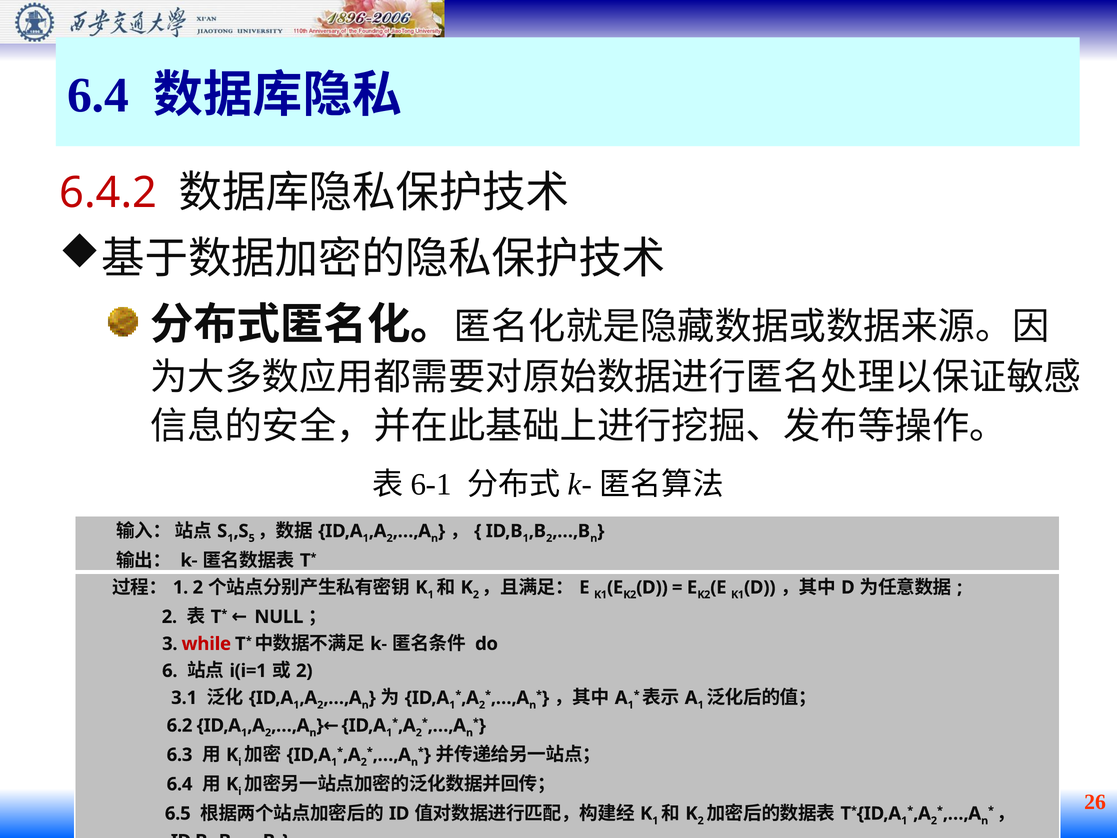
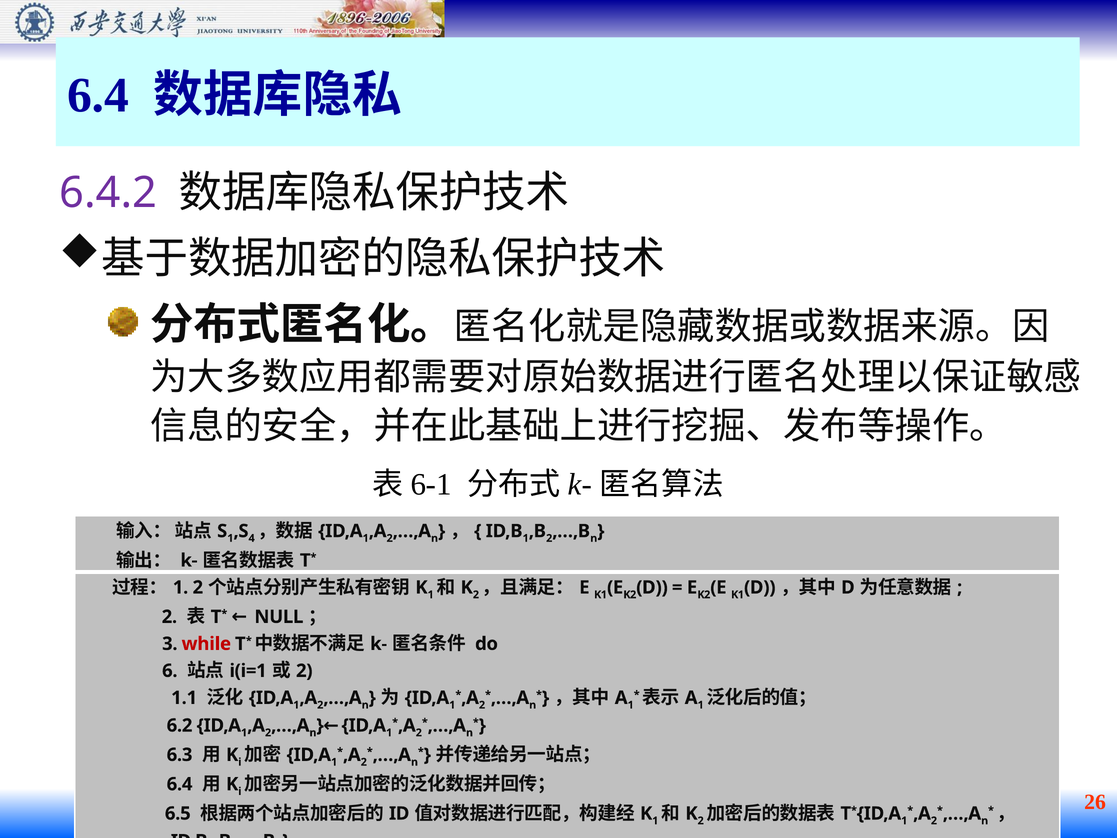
6.4.2 colour: red -> purple
5 at (252, 538): 5 -> 4
3.1: 3.1 -> 1.1
